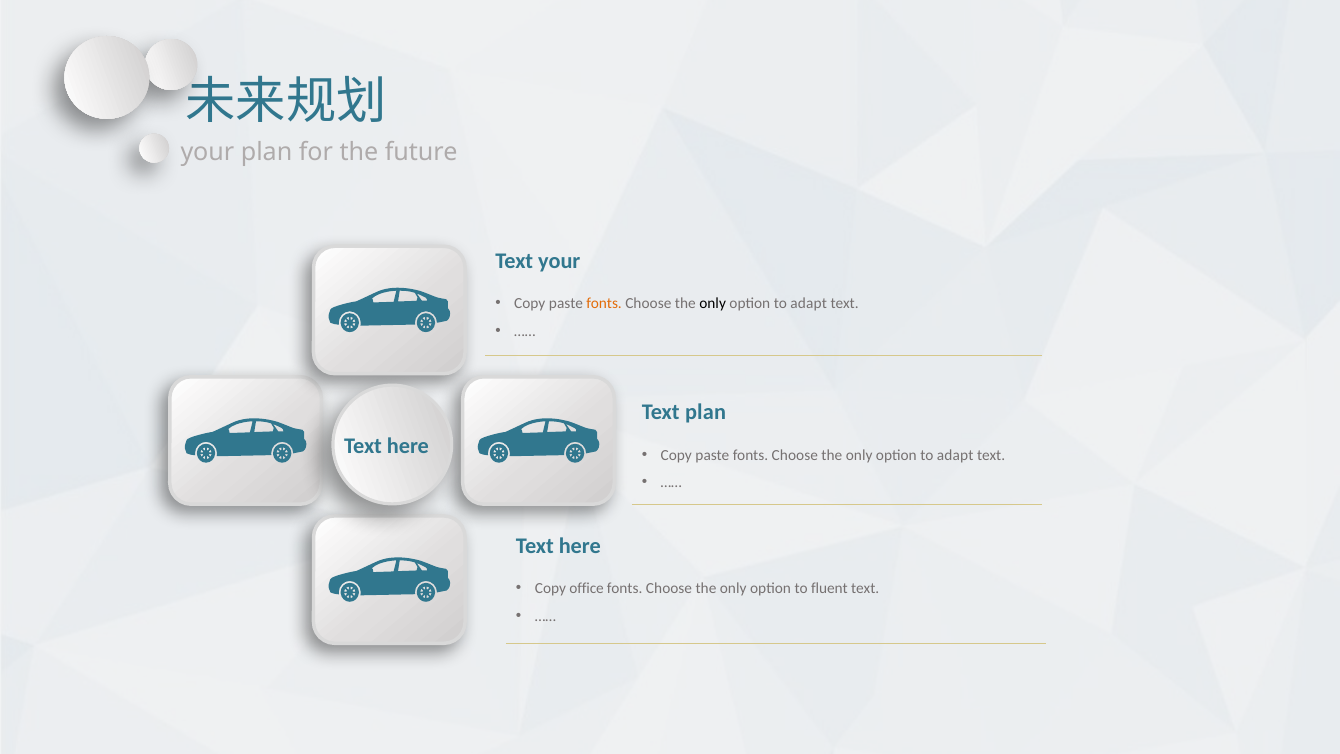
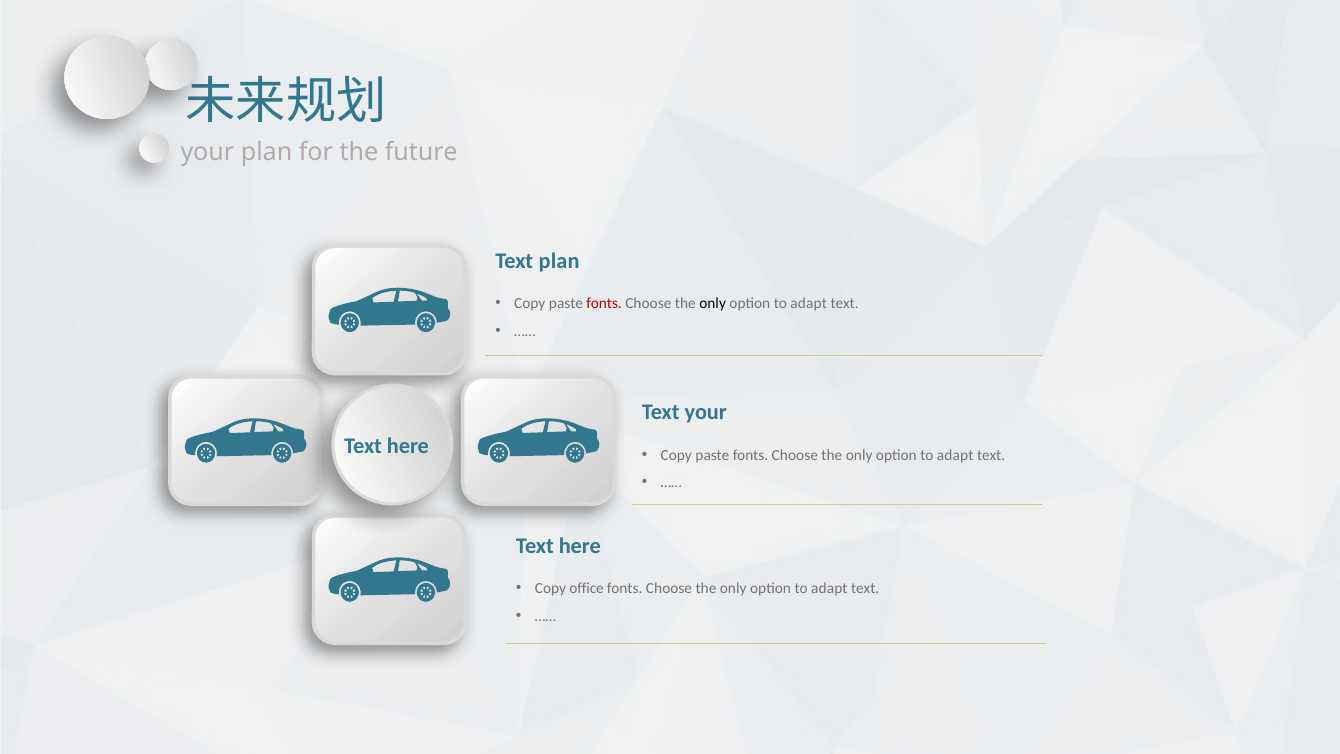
Text your: your -> plan
fonts at (604, 304) colour: orange -> red
Text plan: plan -> your
fluent at (829, 588): fluent -> adapt
